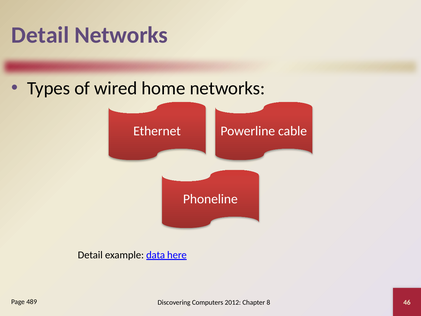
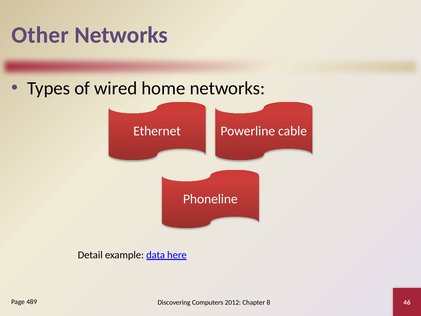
Detail at (40, 35): Detail -> Other
